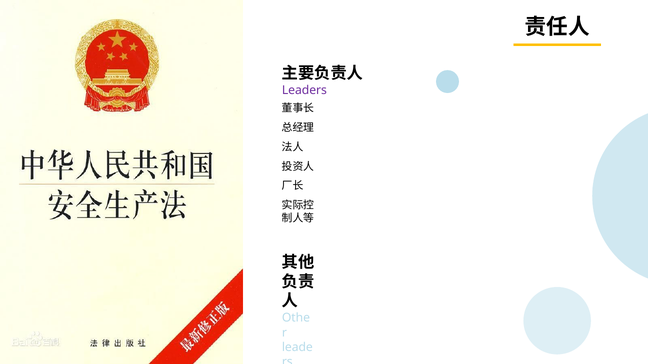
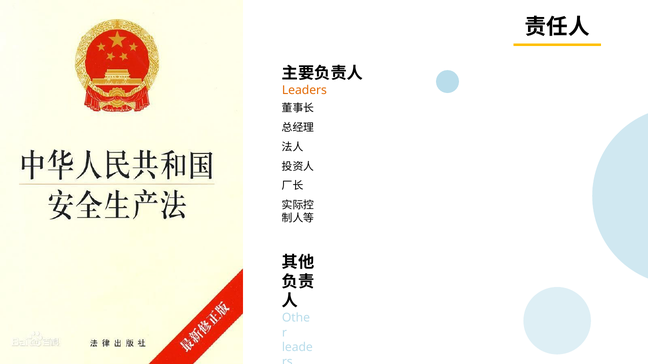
Leaders colour: purple -> orange
